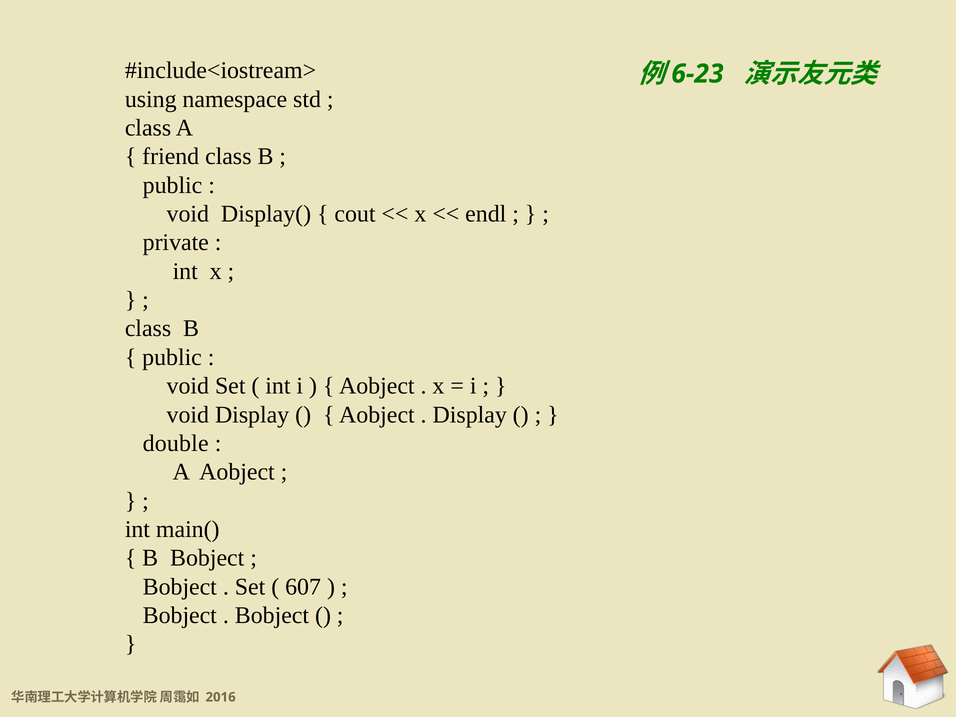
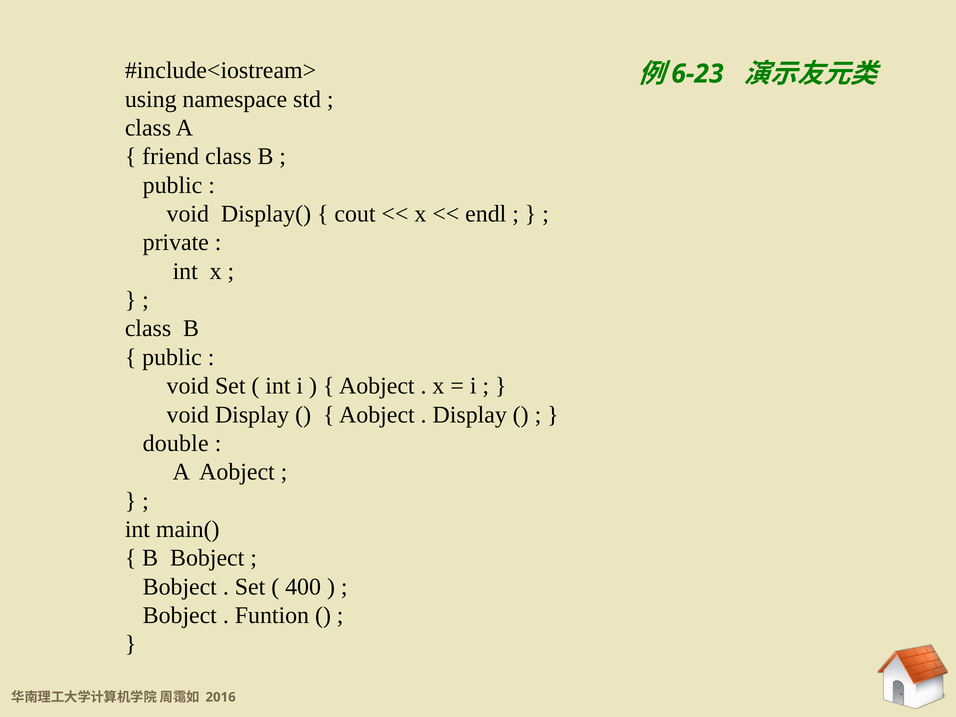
607: 607 -> 400
Bobject at (272, 615): Bobject -> Funtion
